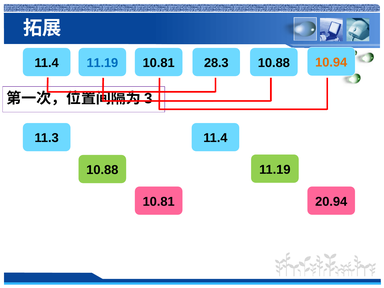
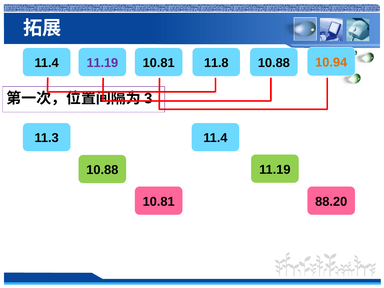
11.19 at (102, 63) colour: blue -> purple
28.3: 28.3 -> 11.8
20.94: 20.94 -> 88.20
